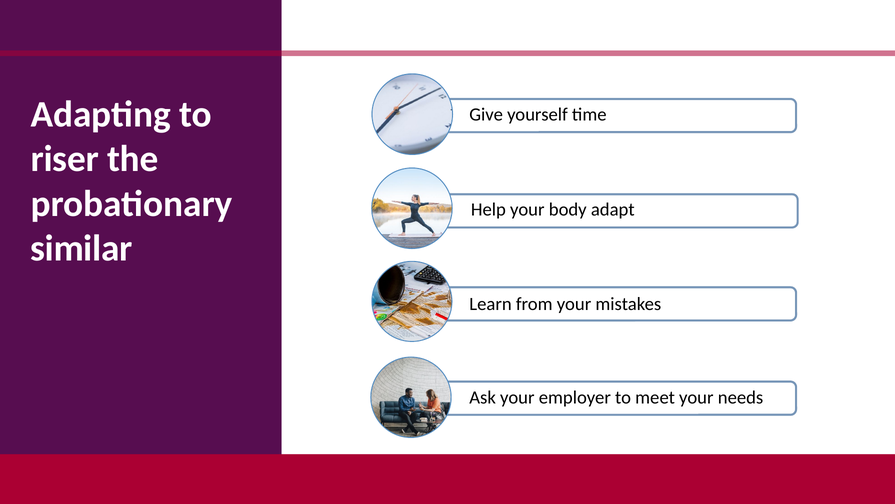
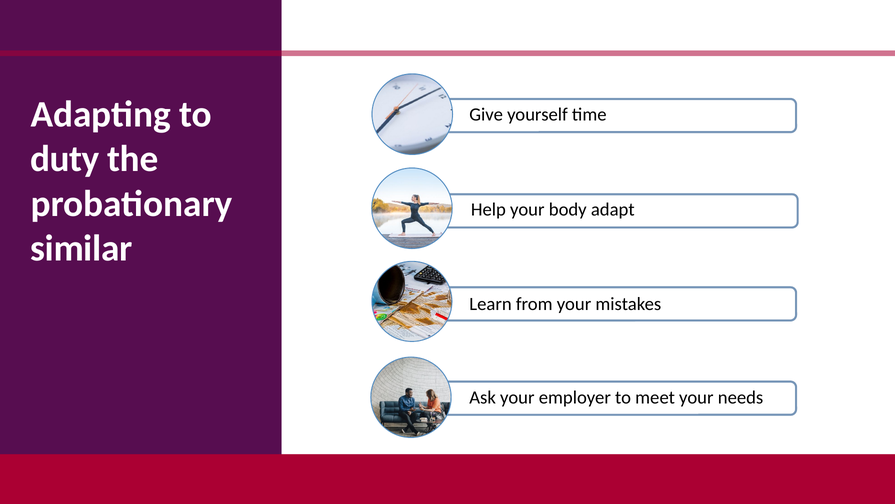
riser: riser -> duty
